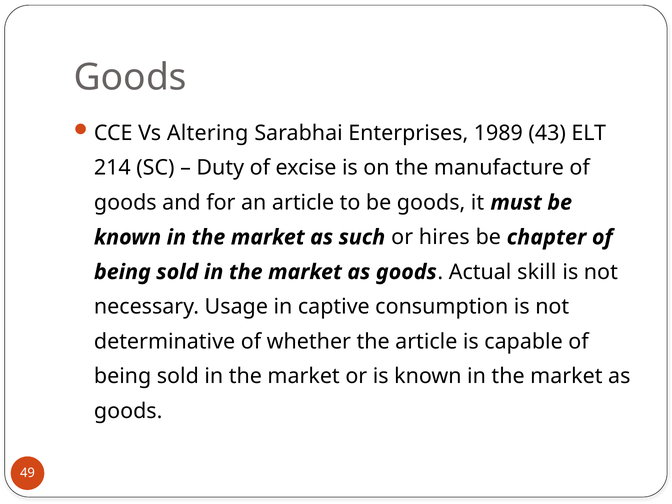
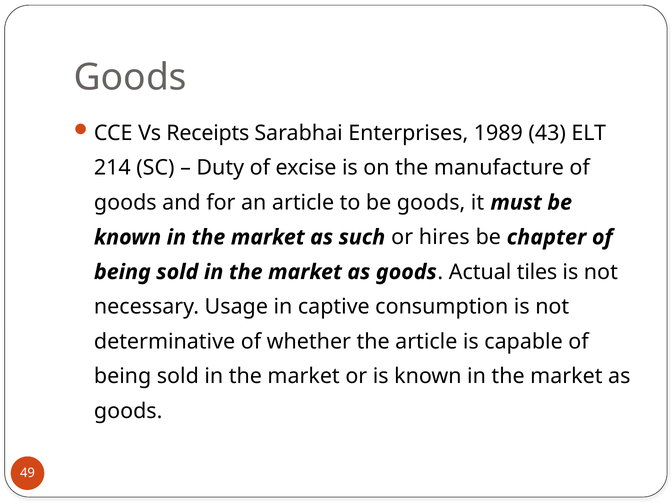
Altering: Altering -> Receipts
skill: skill -> tiles
